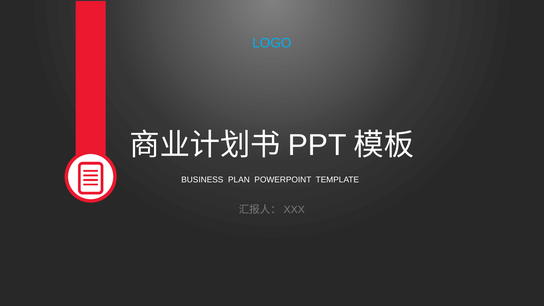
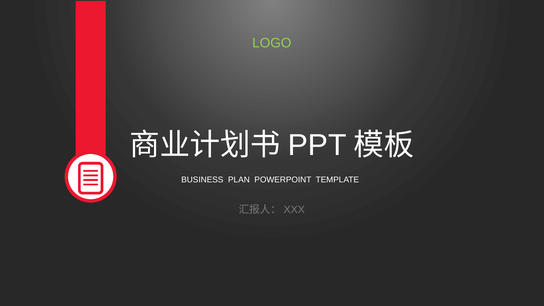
LOGO colour: light blue -> light green
